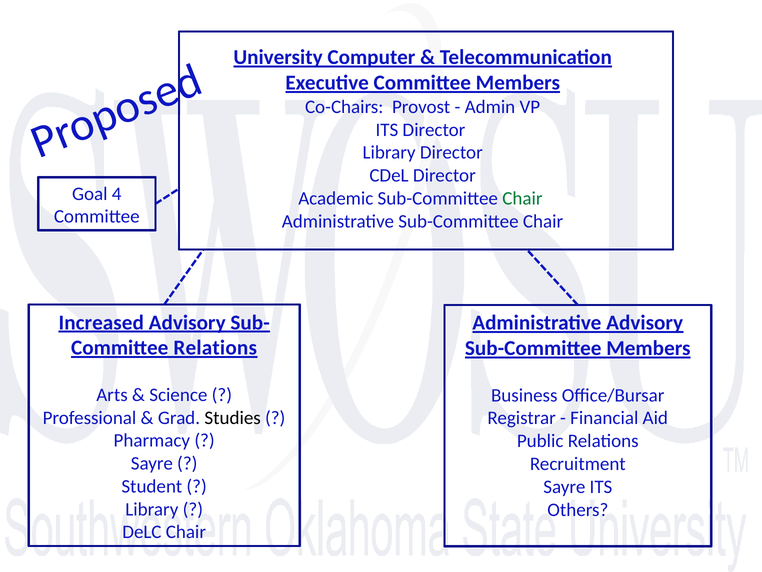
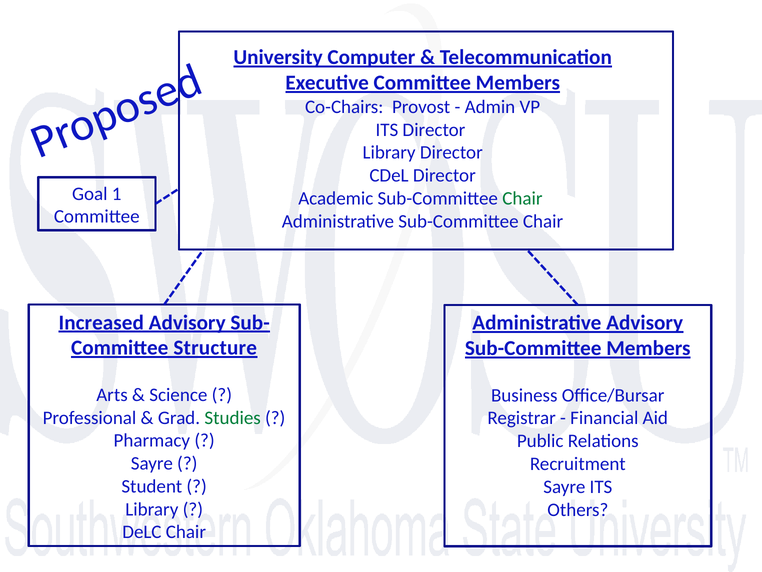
4: 4 -> 1
Committee Relations: Relations -> Structure
Studies colour: black -> green
